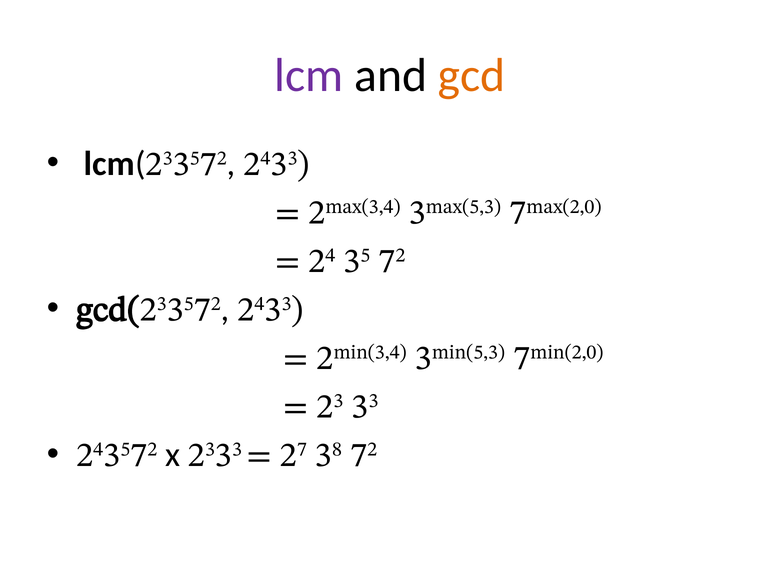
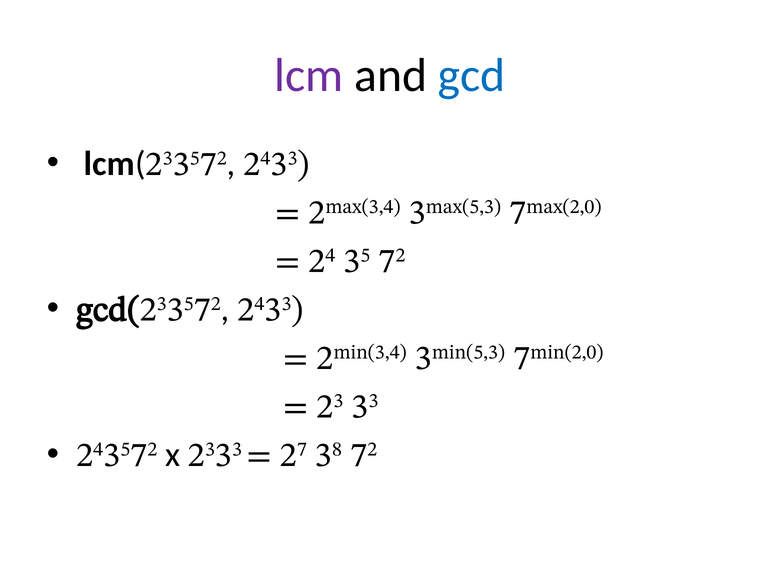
gcd colour: orange -> blue
